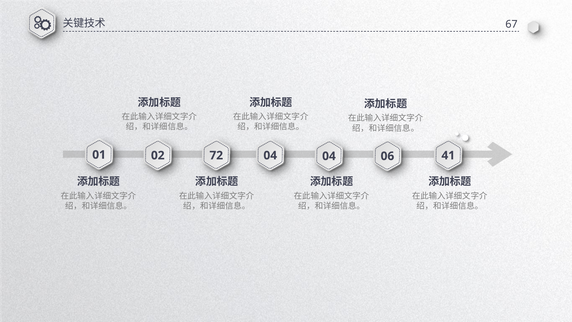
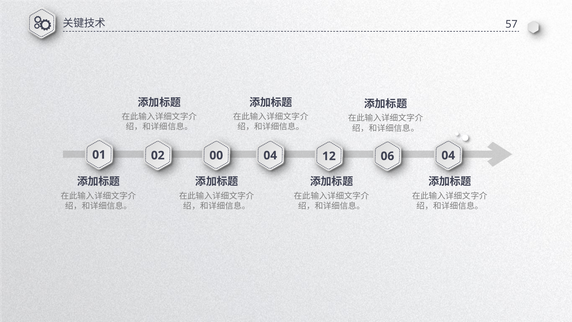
67: 67 -> 57
72: 72 -> 00
04 04: 04 -> 12
06 41: 41 -> 04
